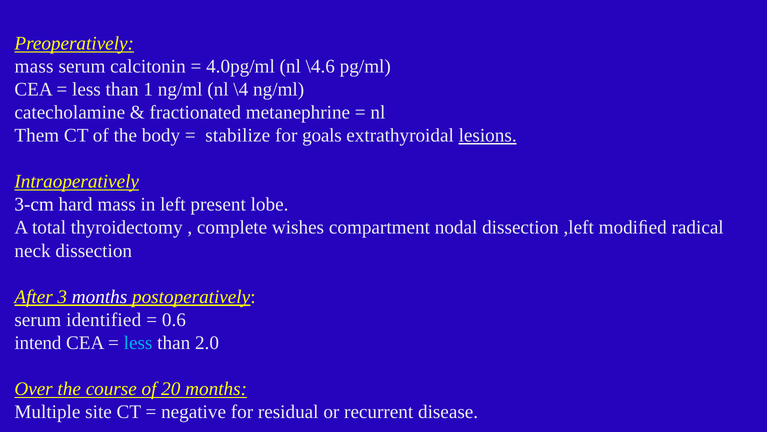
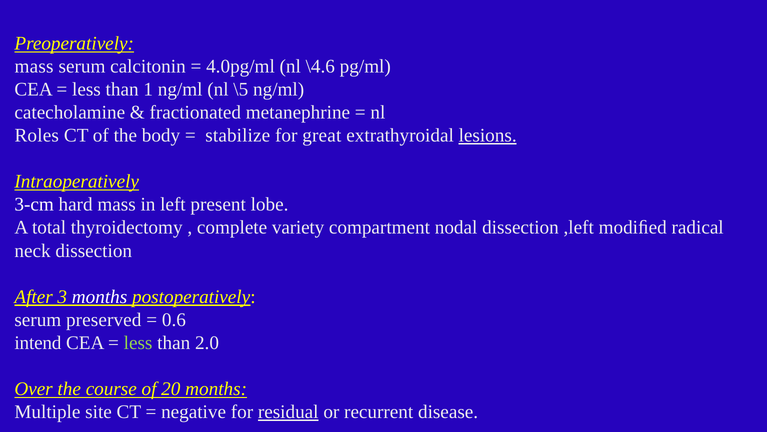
\4: \4 -> \5
Them: Them -> Roles
goals: goals -> great
wishes: wishes -> variety
identified: identified -> preserved
less at (138, 342) colour: light blue -> light green
residual underline: none -> present
